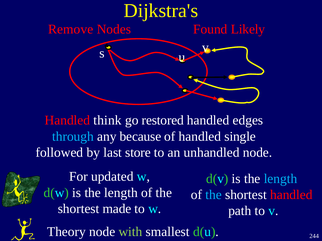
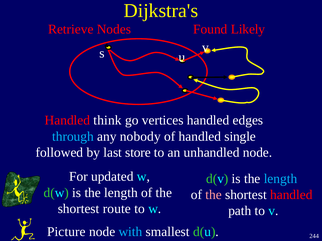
Remove: Remove -> Retrieve
restored: restored -> vertices
because: because -> nobody
the at (214, 195) colour: light blue -> pink
made: made -> route
Theory: Theory -> Picture
with colour: light green -> light blue
